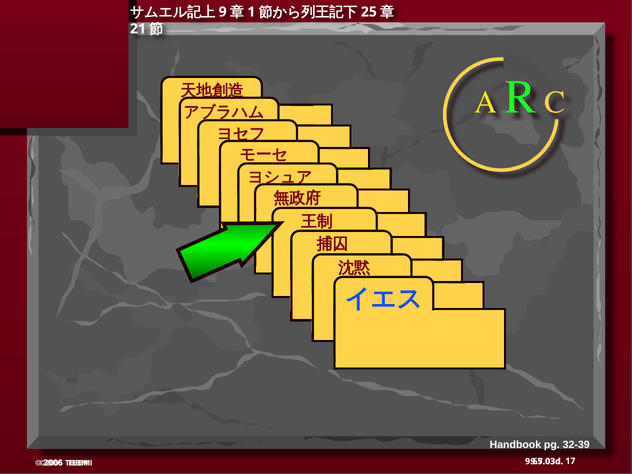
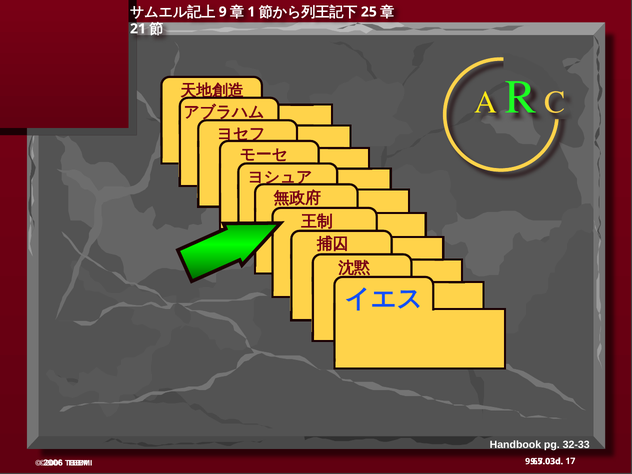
32-39: 32-39 -> 32-33
